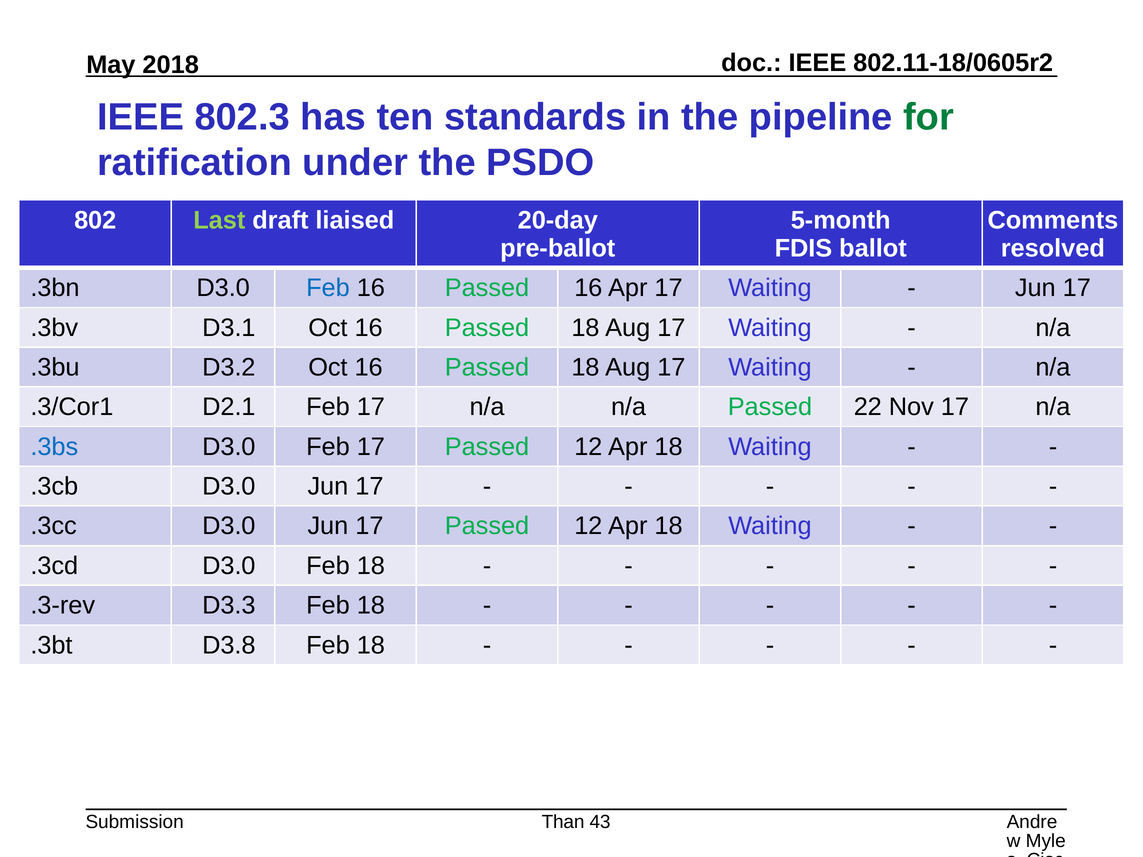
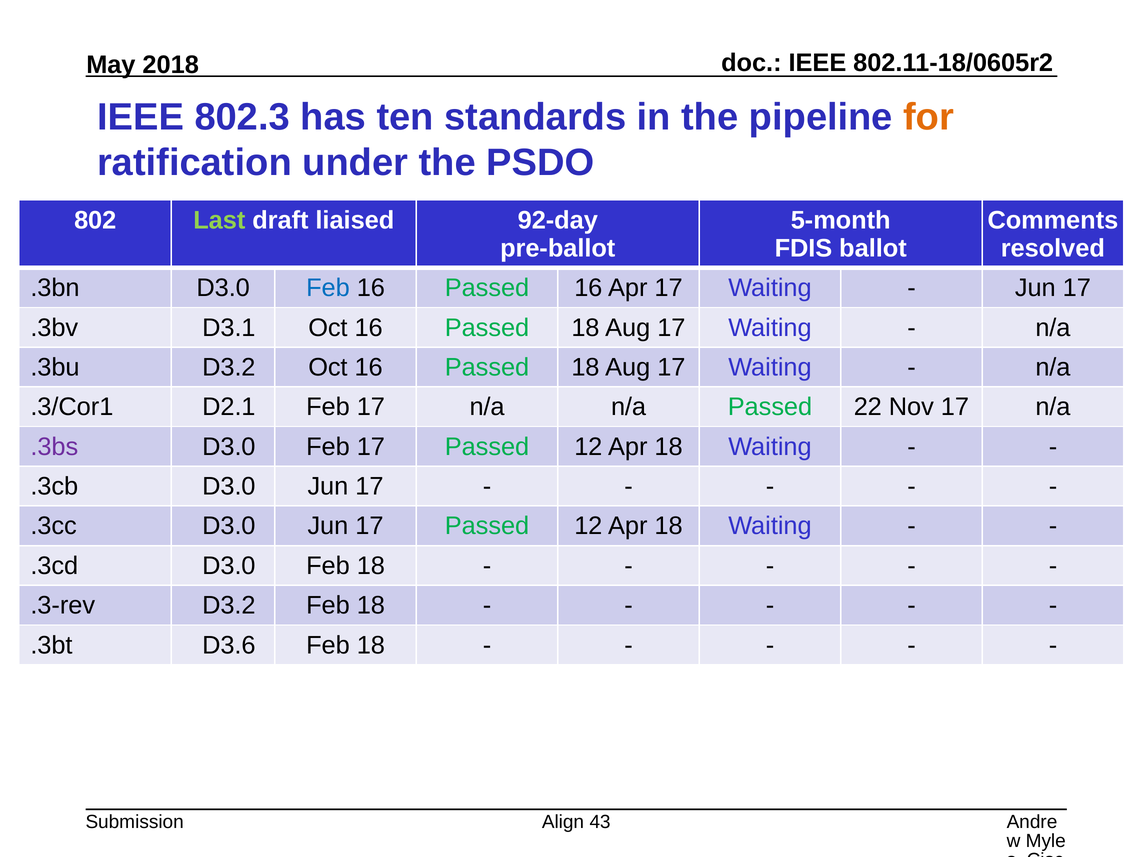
for colour: green -> orange
20-day: 20-day -> 92-day
.3bs colour: blue -> purple
.3-rev D3.3: D3.3 -> D3.2
D3.8: D3.8 -> D3.6
Than: Than -> Align
